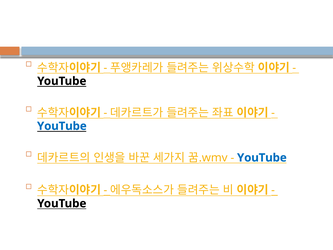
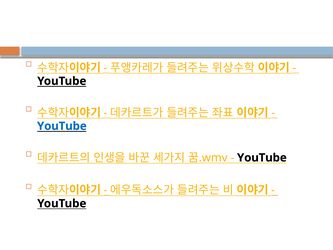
YouTube at (262, 158) colour: blue -> black
